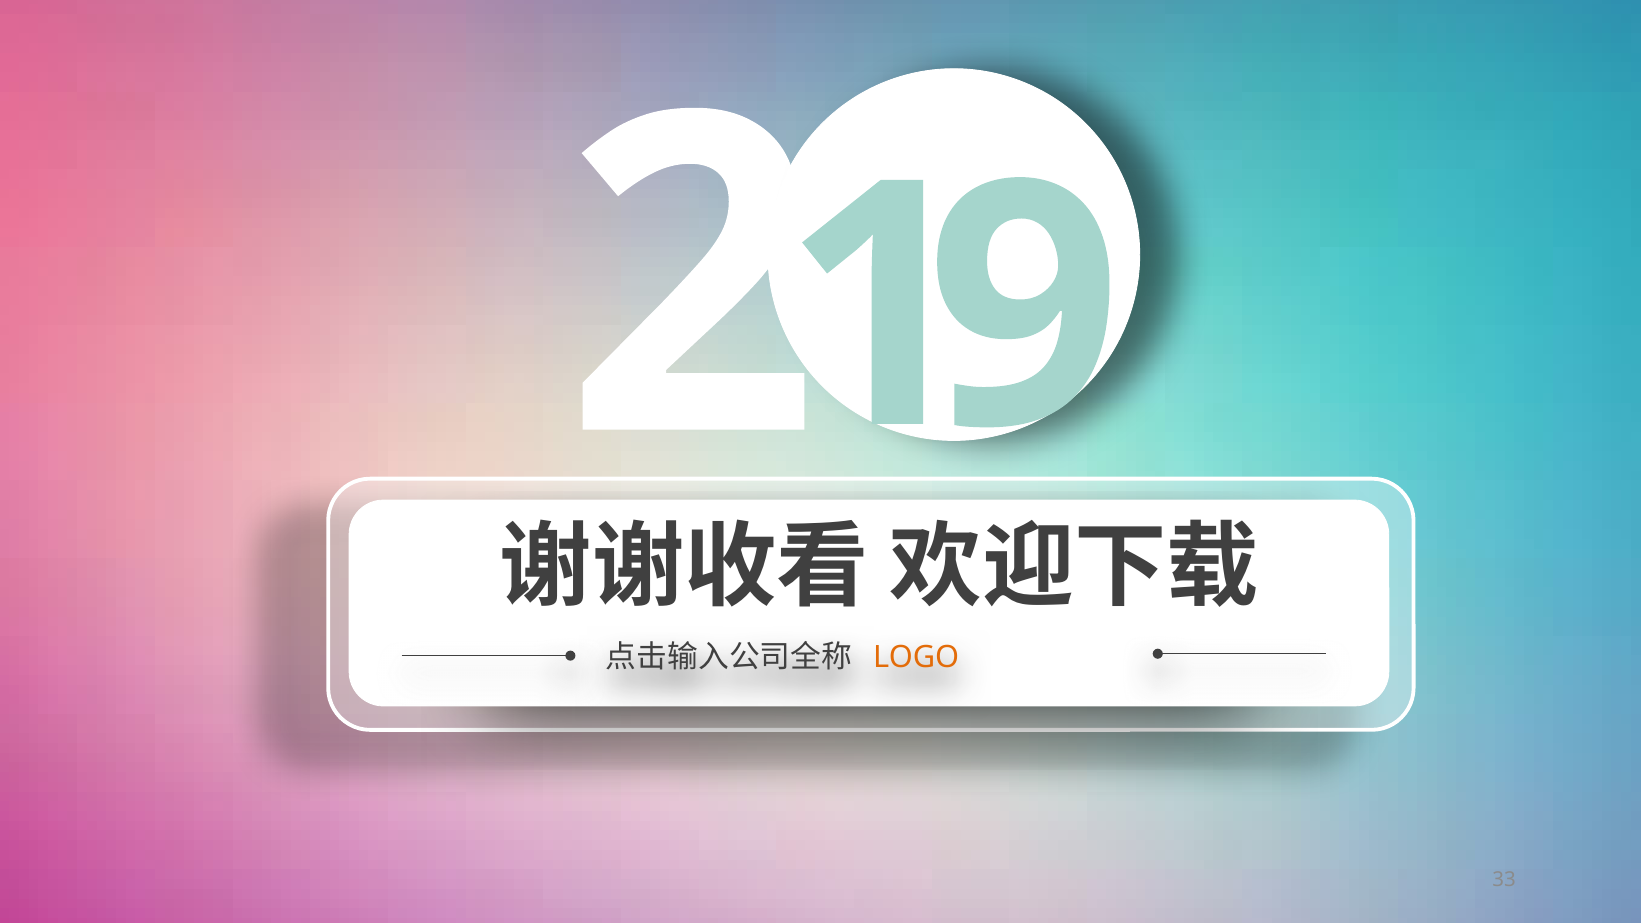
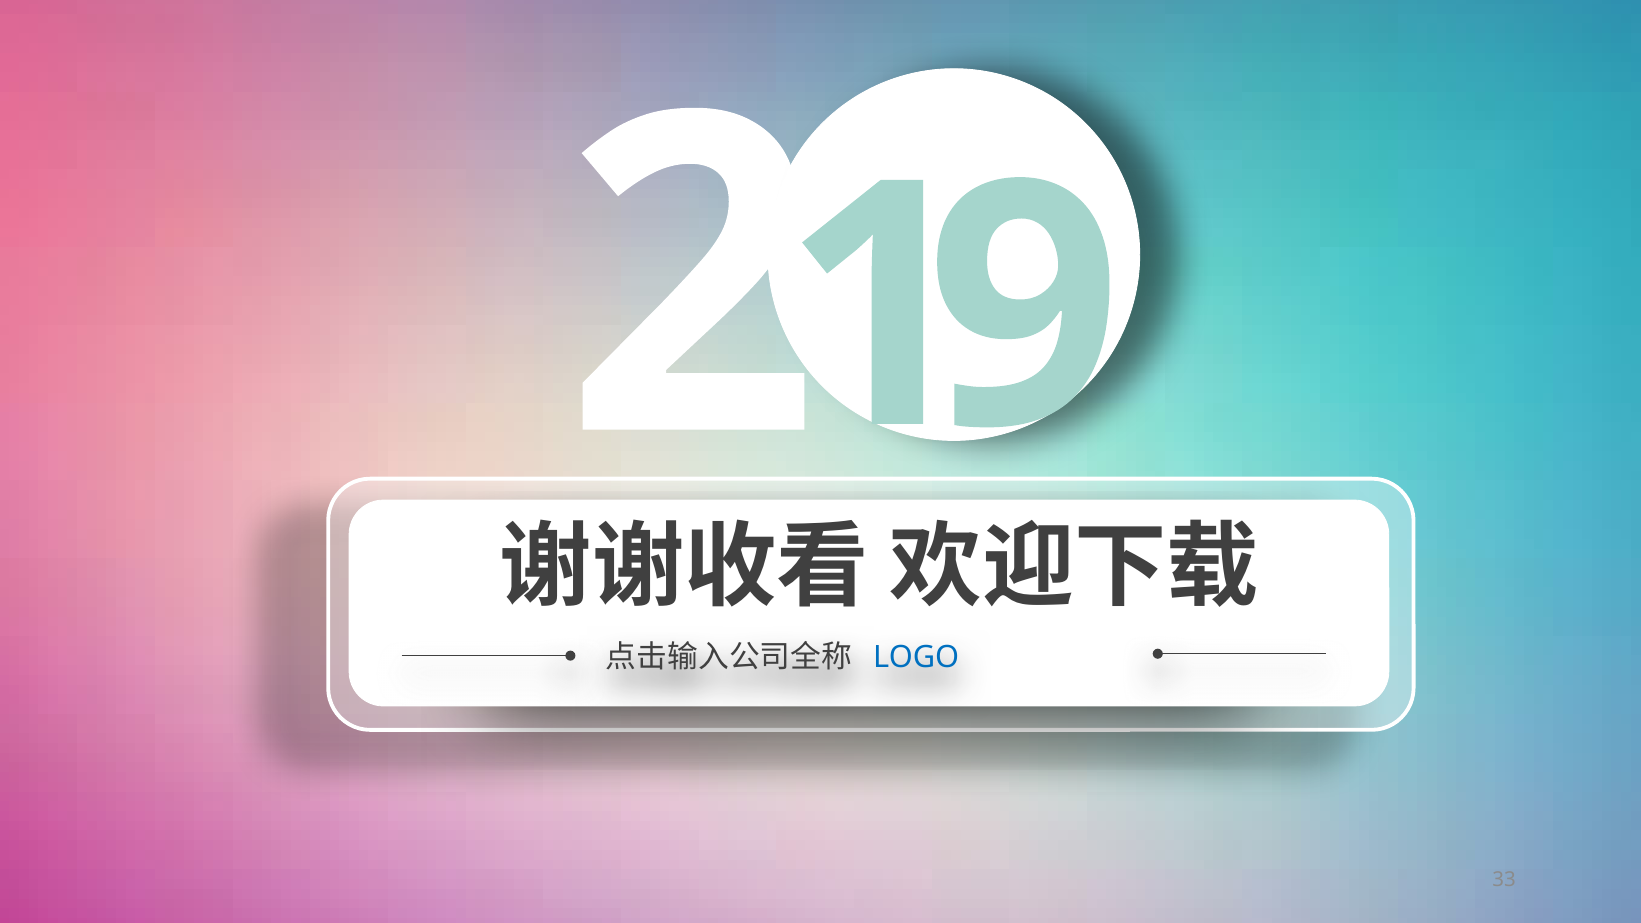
LOGO colour: orange -> blue
